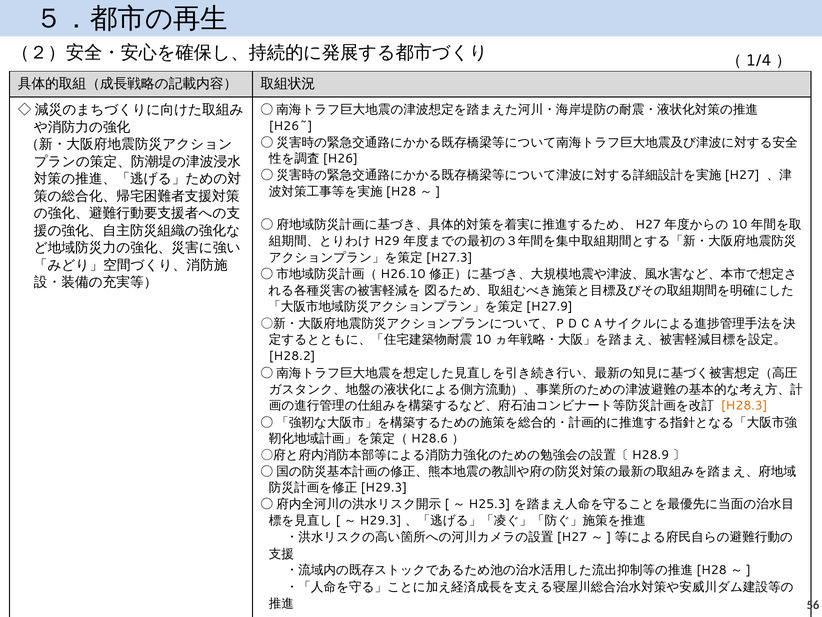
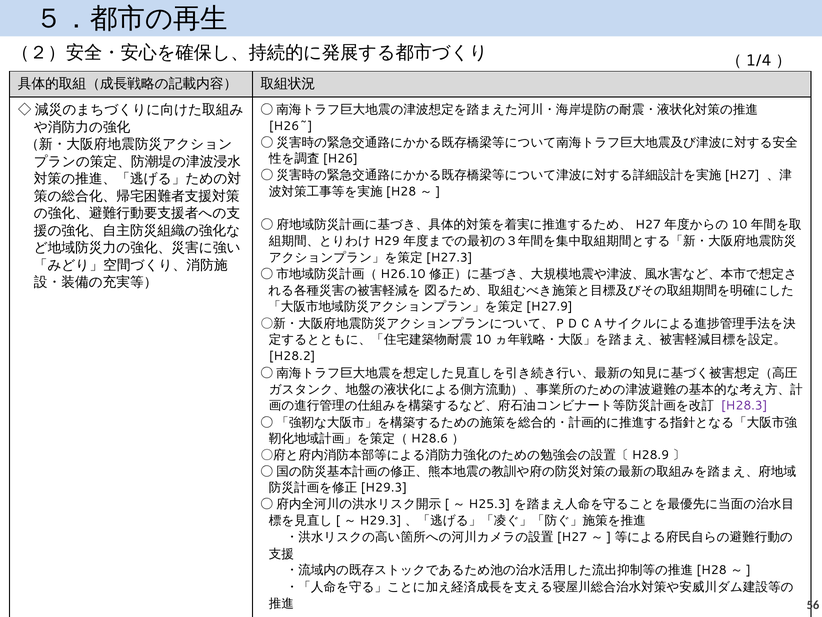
H28.3 colour: orange -> purple
